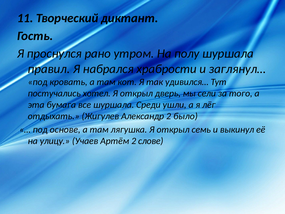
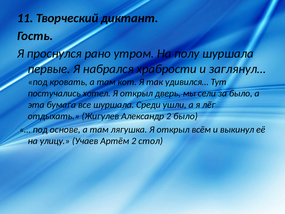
правил: правил -> первые
за того: того -> было
семь: семь -> всём
слове: слове -> стол
